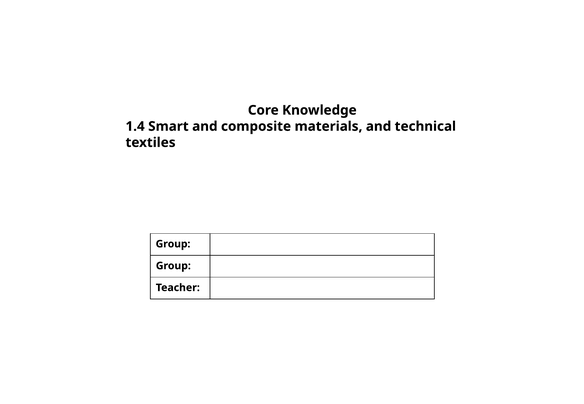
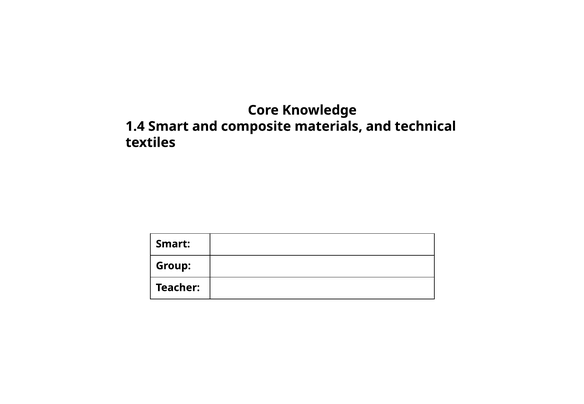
Group at (173, 244): Group -> Smart
